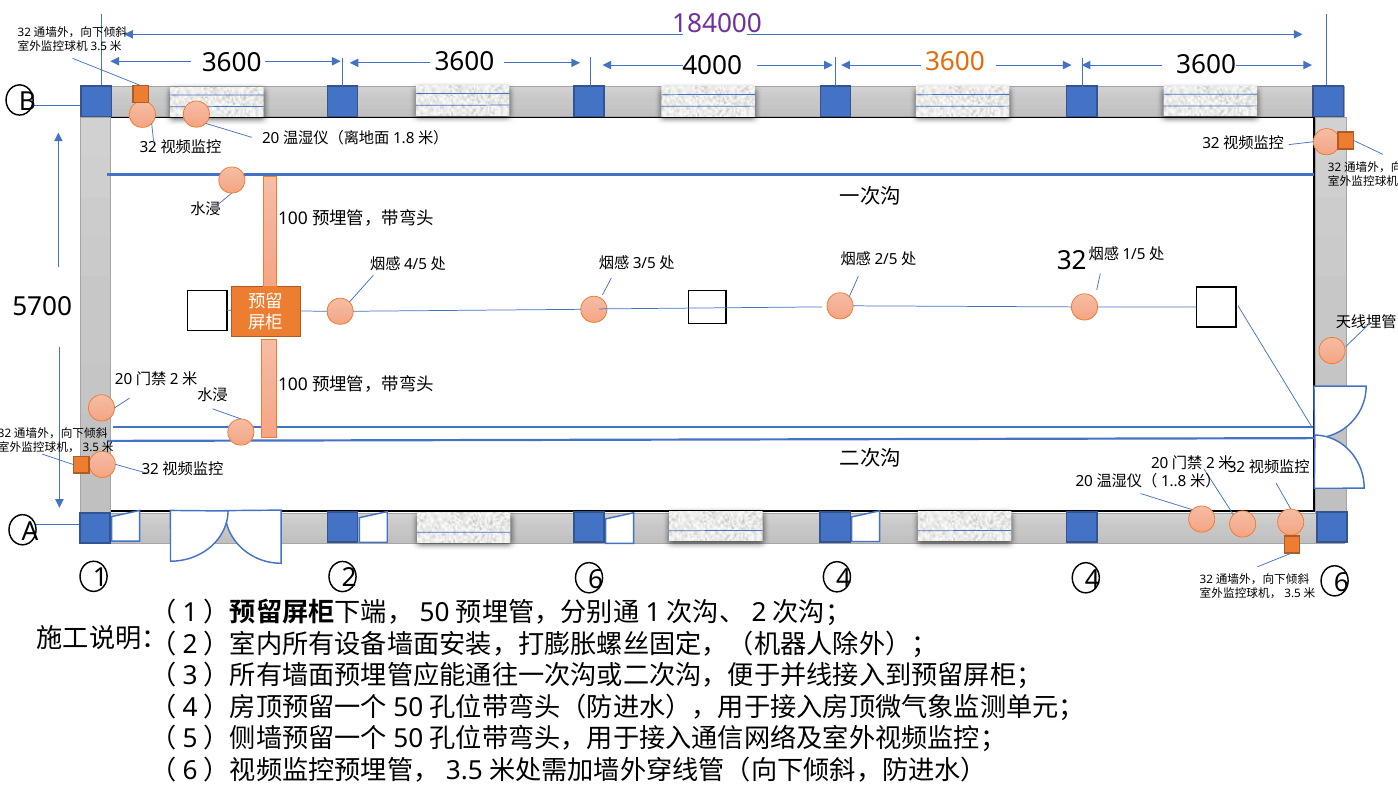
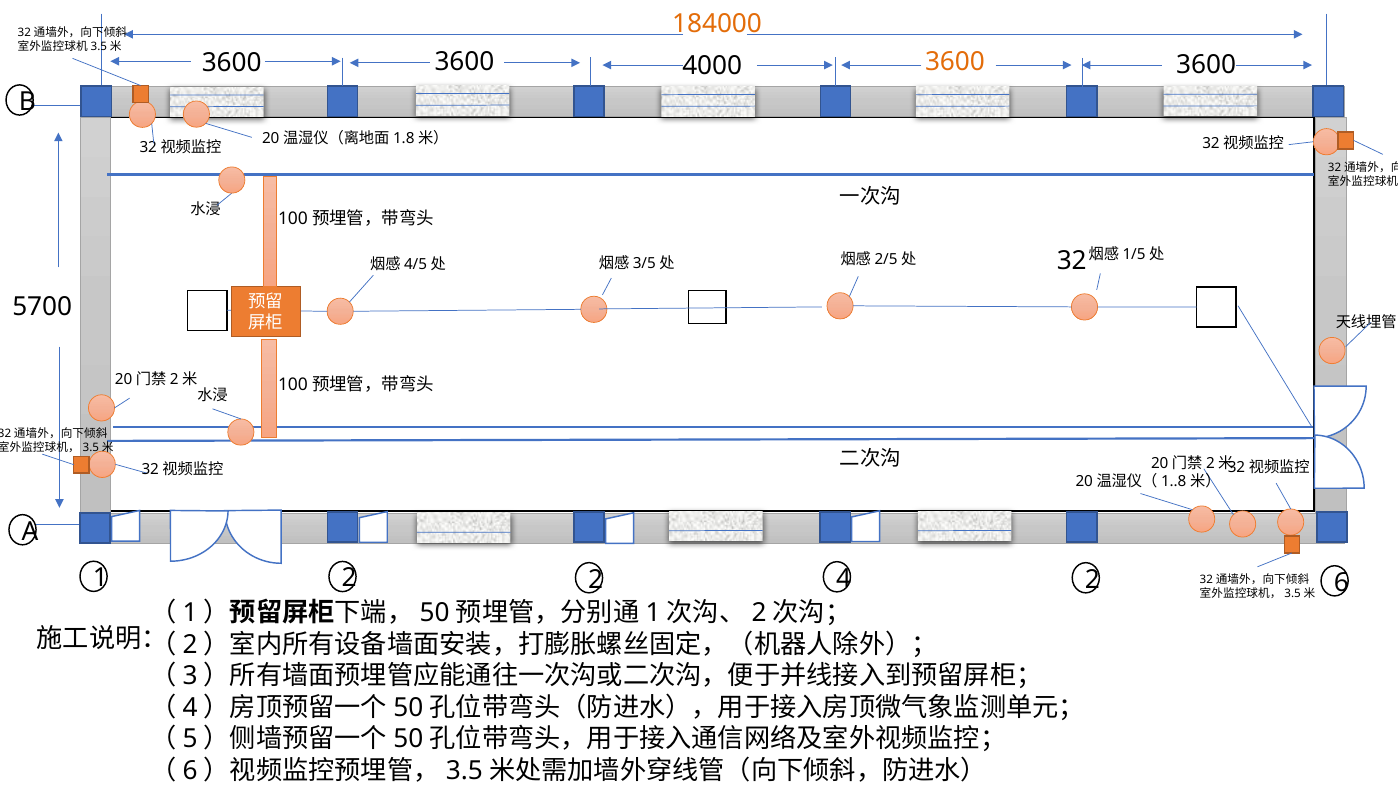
184000 colour: purple -> orange
2 6: 6 -> 2
4 4: 4 -> 2
